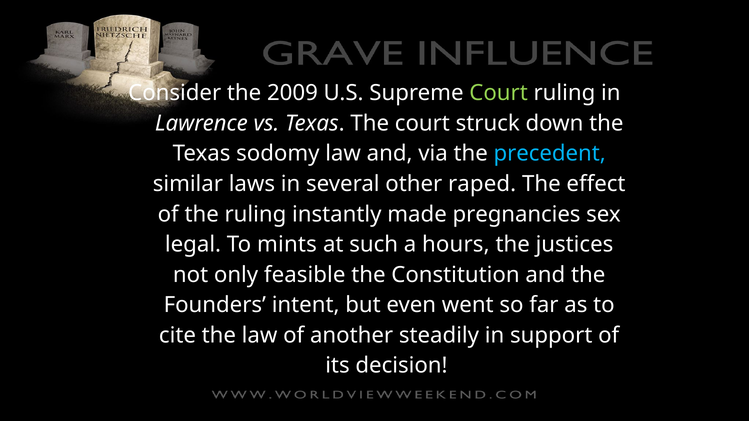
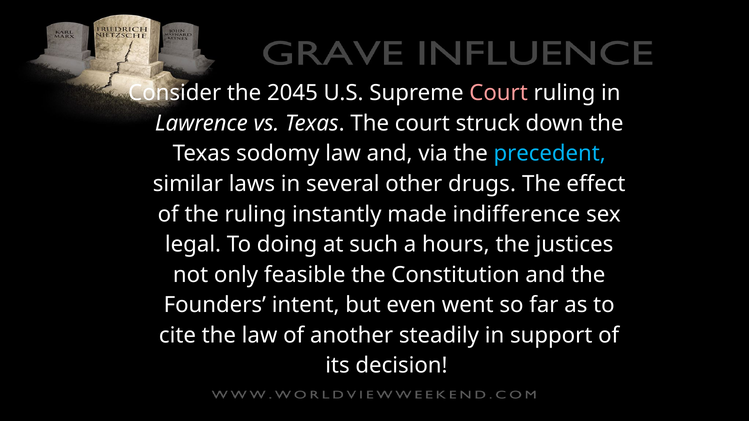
2009: 2009 -> 2045
Court at (499, 93) colour: light green -> pink
raped: raped -> drugs
pregnancies: pregnancies -> indifference
mints: mints -> doing
